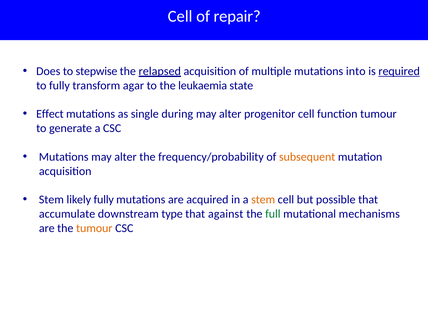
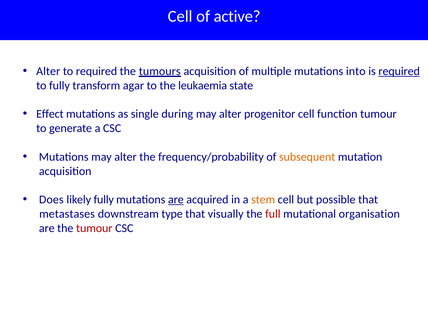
repair: repair -> active
Does at (48, 71): Does -> Alter
to stepwise: stepwise -> required
relapsed: relapsed -> tumours
Stem at (51, 200): Stem -> Does
are at (176, 200) underline: none -> present
accumulate: accumulate -> metastases
against: against -> visually
full colour: green -> red
mechanisms: mechanisms -> organisation
tumour at (94, 228) colour: orange -> red
